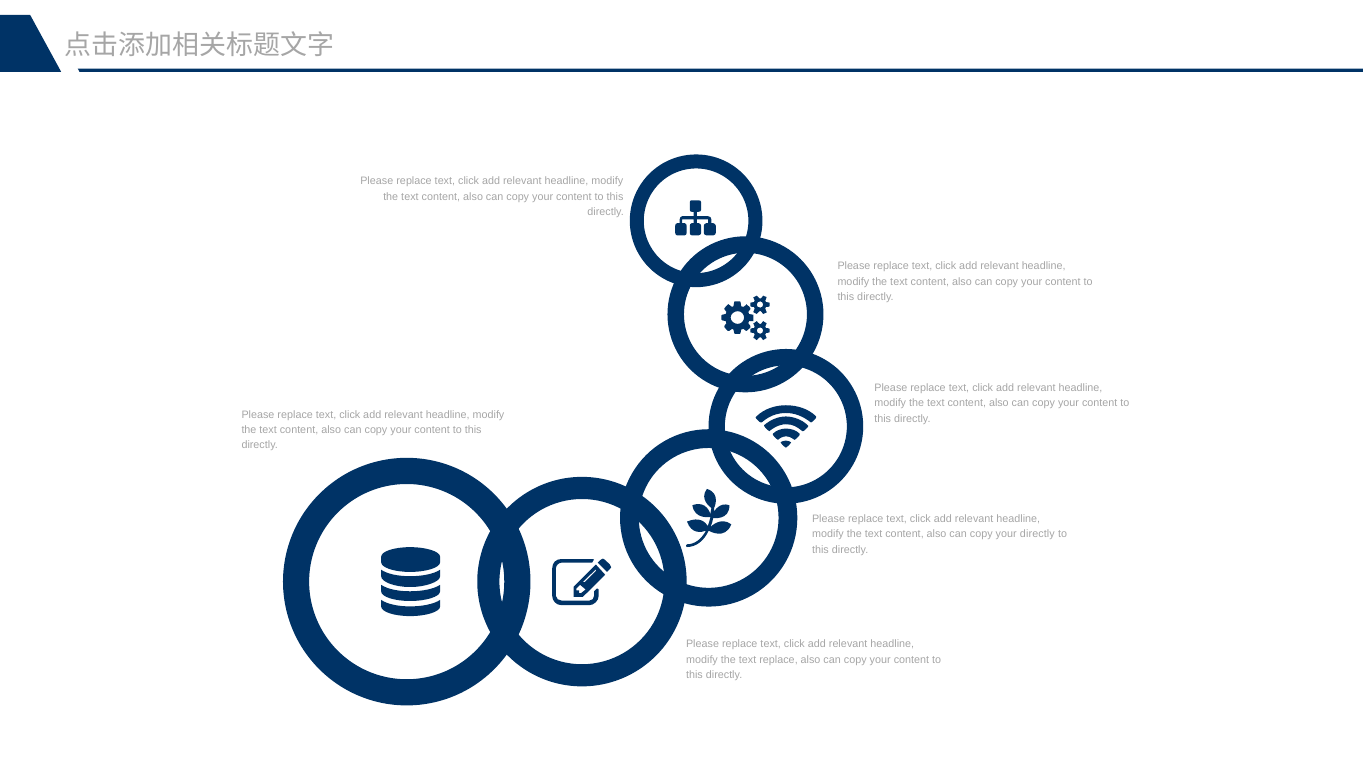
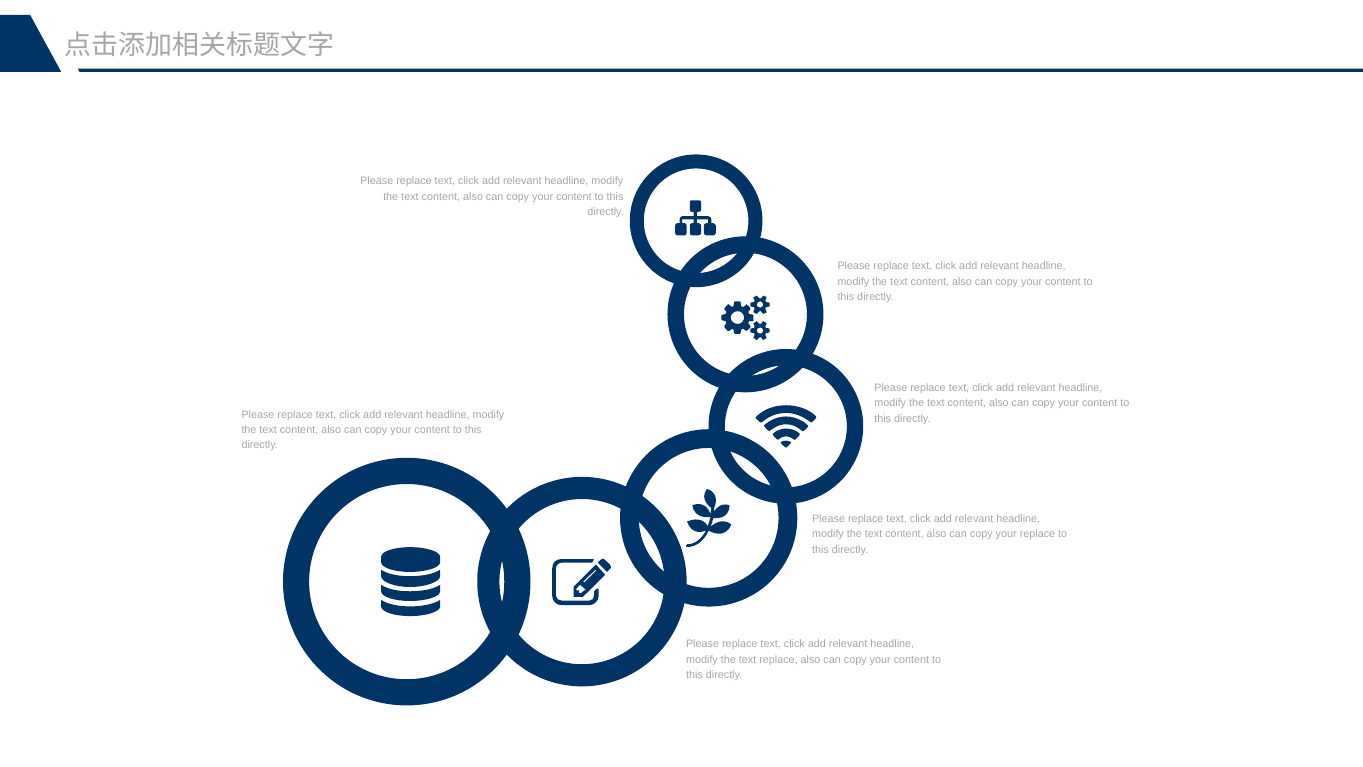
your directly: directly -> replace
